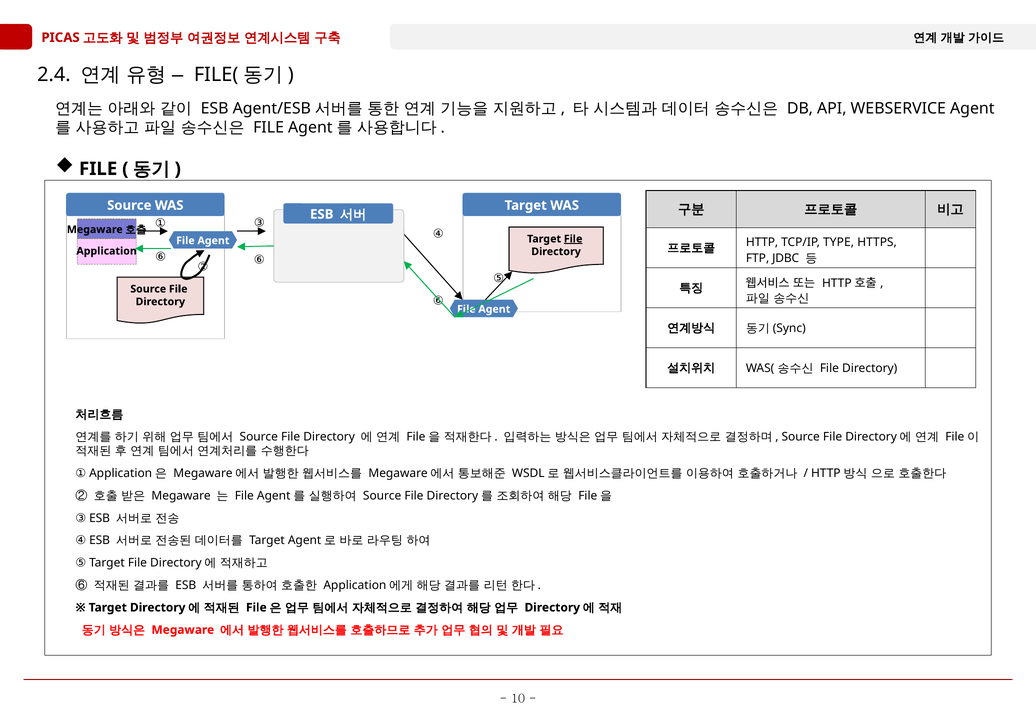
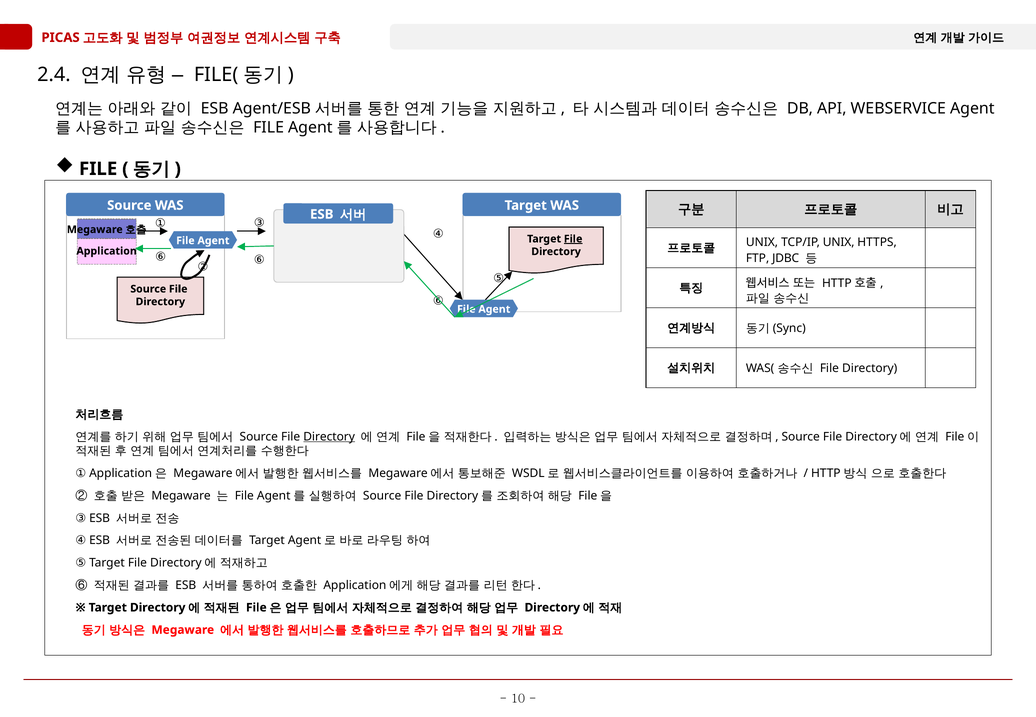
HTTP at (762, 242): HTTP -> UNIX
TCP/IP TYPE: TYPE -> UNIX
Directory at (329, 437) underline: none -> present
